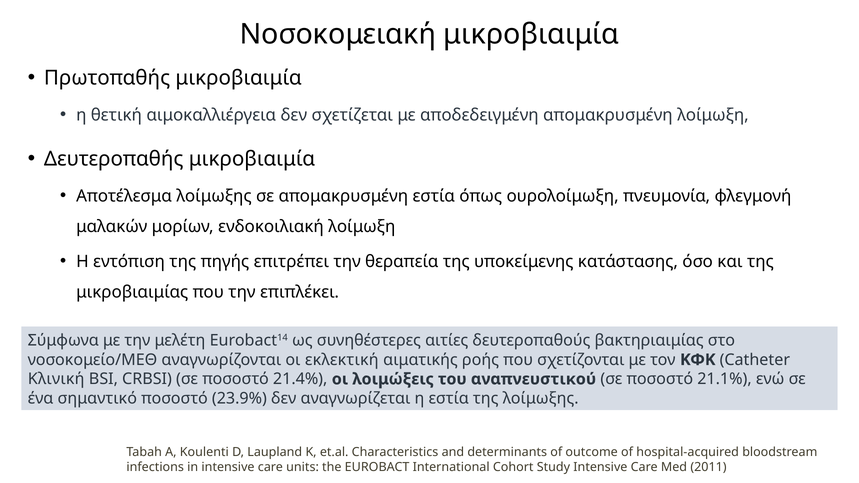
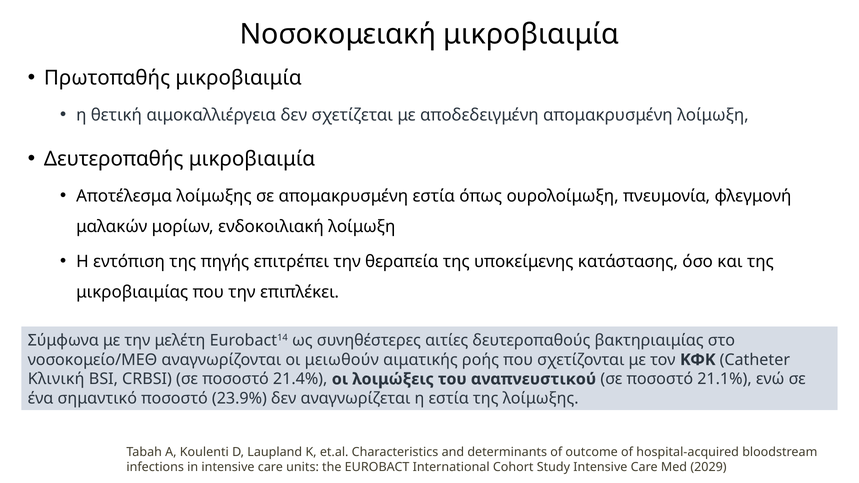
εκλεκτική: εκλεκτική -> μειωθούν
2011: 2011 -> 2029
